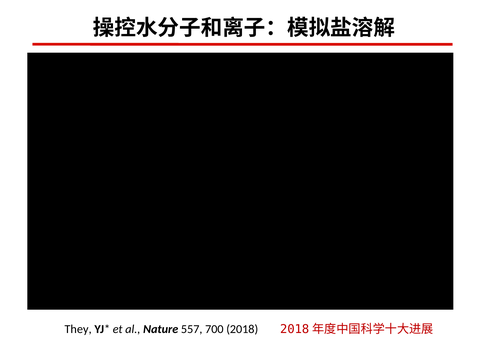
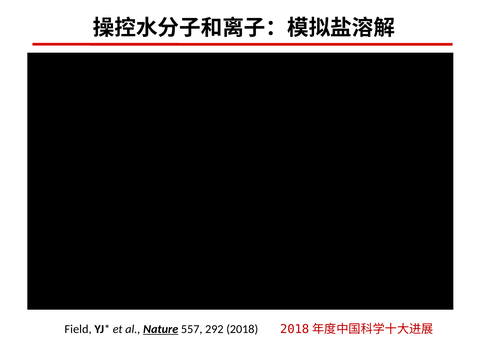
They: They -> Field
Nature underline: none -> present
700: 700 -> 292
